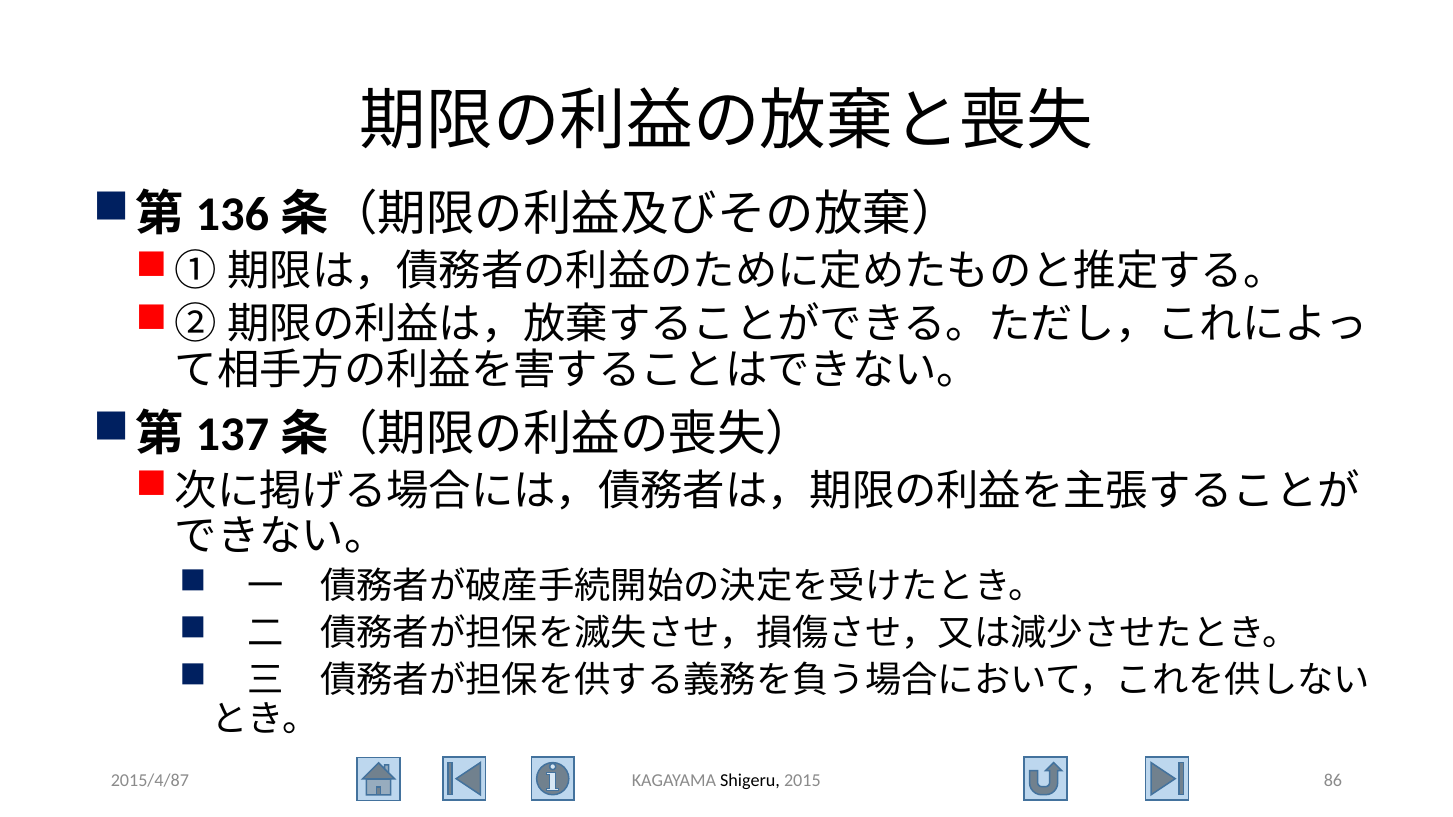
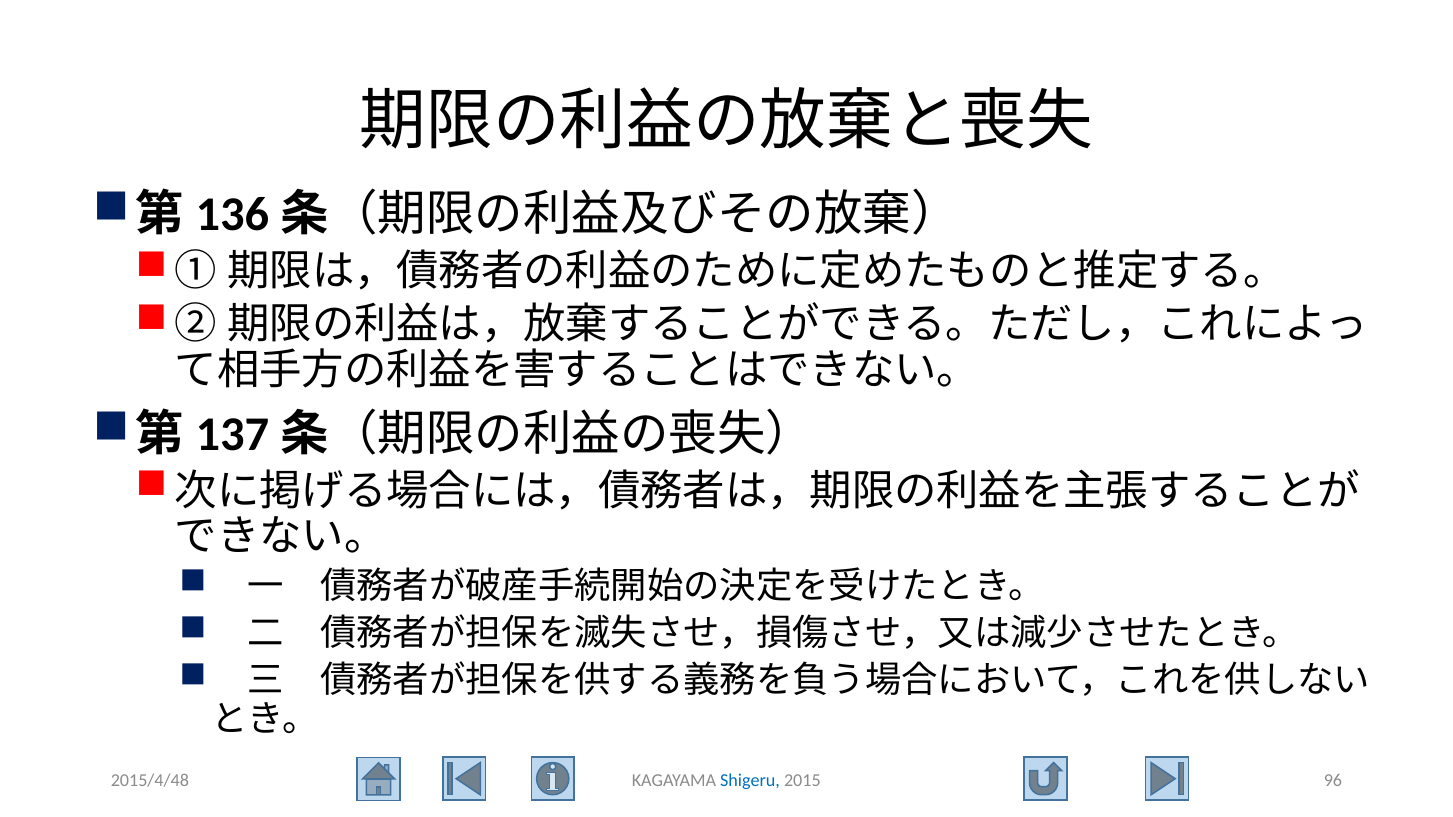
2015/4/87: 2015/4/87 -> 2015/4/48
Shigeru colour: black -> blue
86: 86 -> 96
